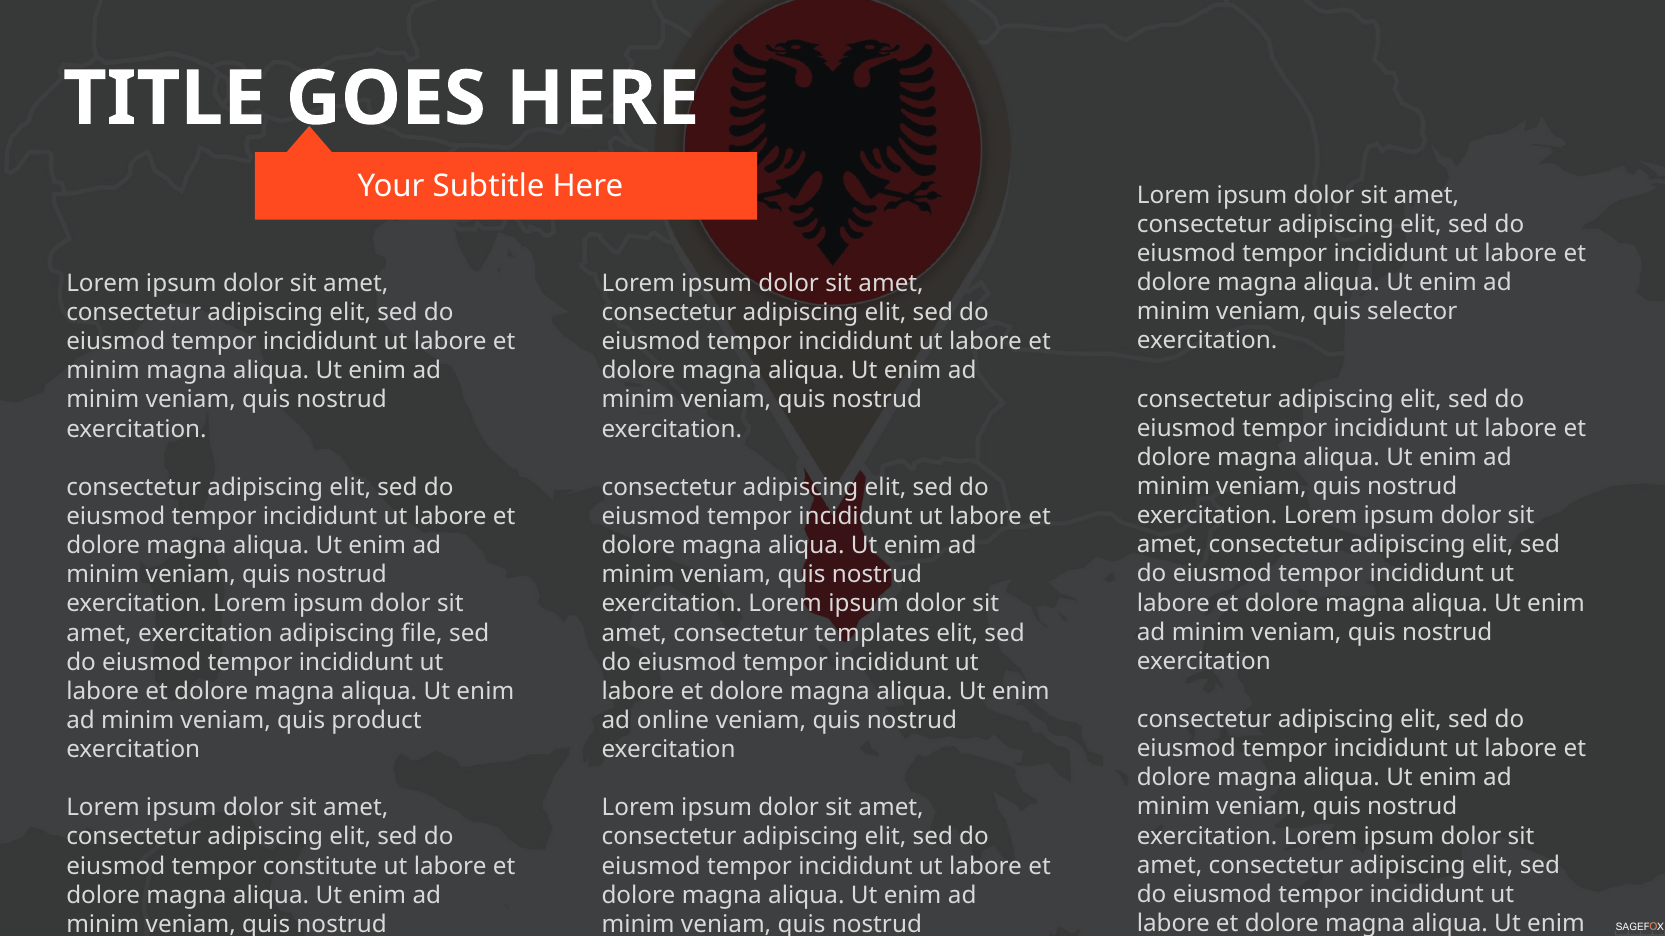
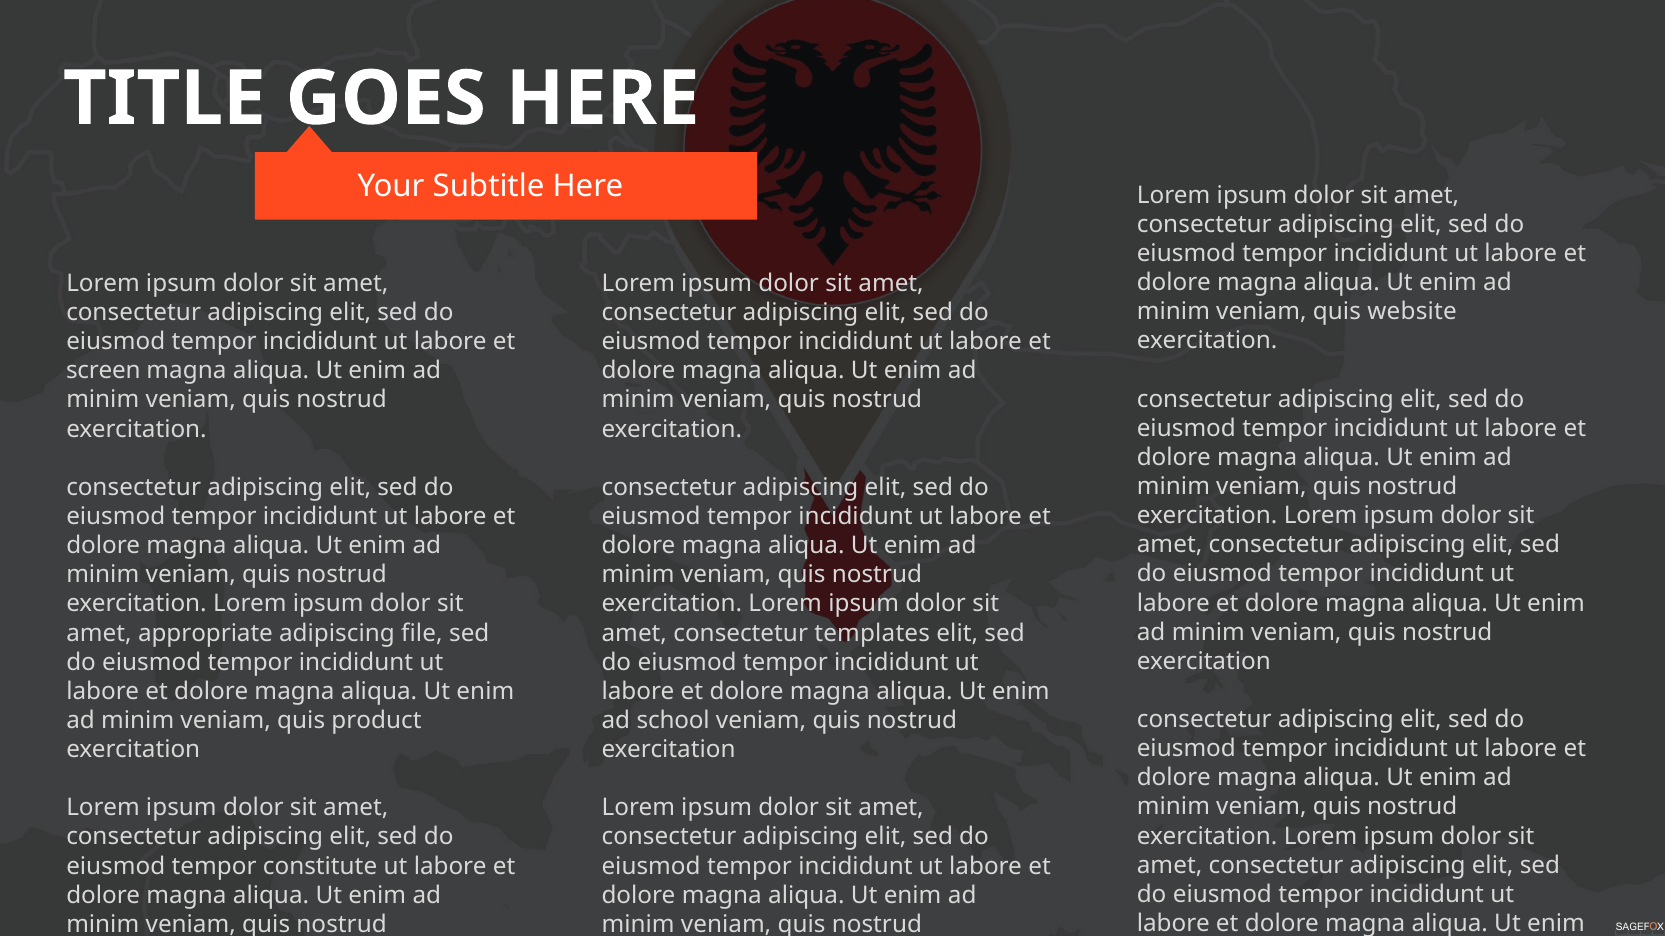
selector: selector -> website
minim at (103, 371): minim -> screen
amet exercitation: exercitation -> appropriate
online: online -> school
